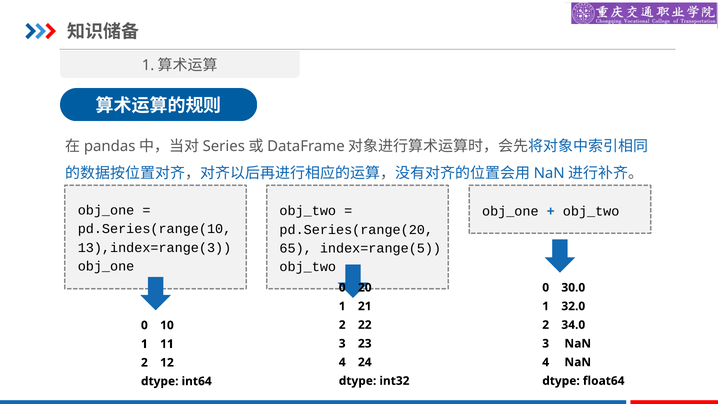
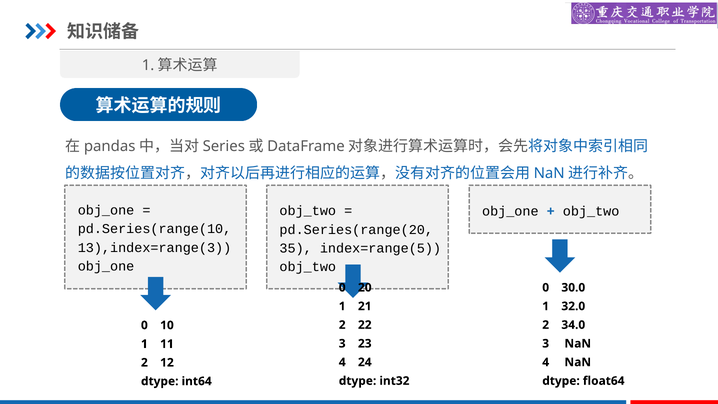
65: 65 -> 35
